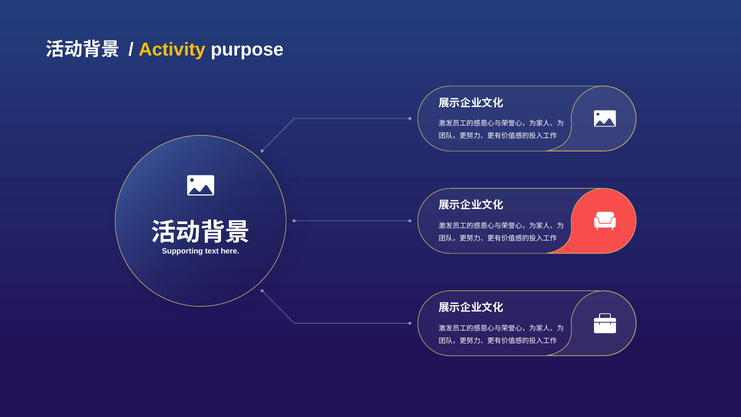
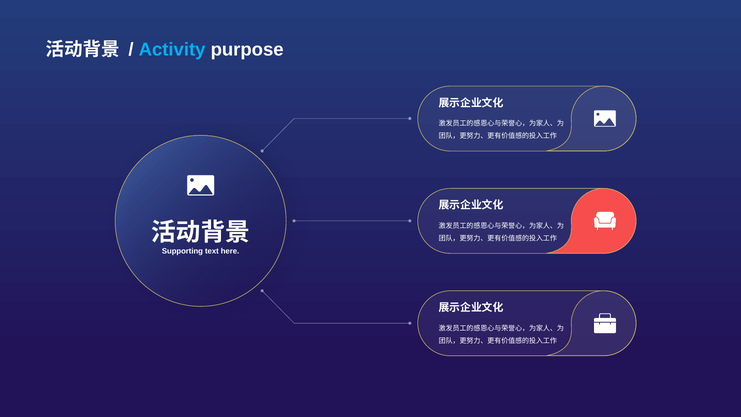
Activity colour: yellow -> light blue
